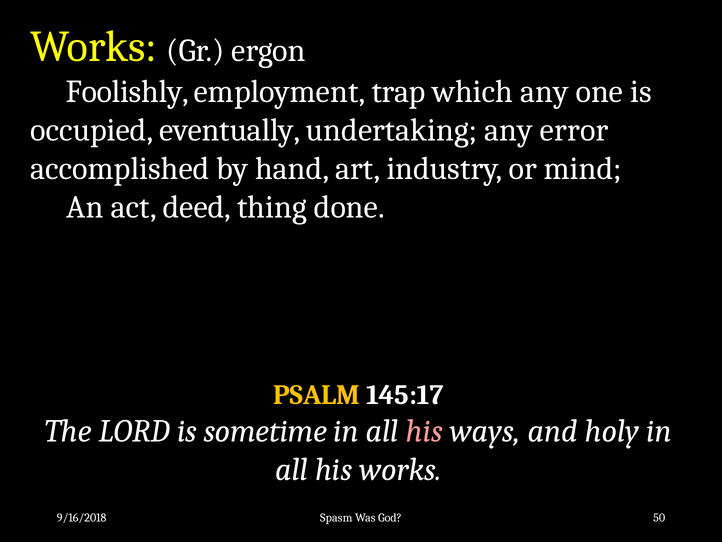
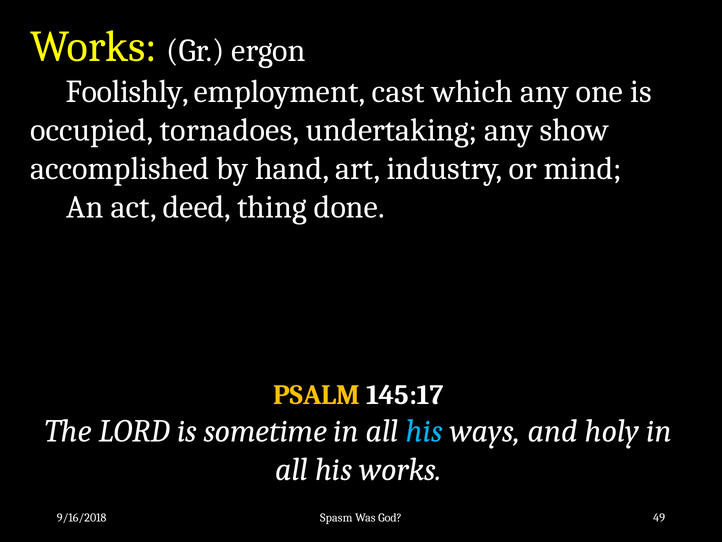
trap: trap -> cast
eventually: eventually -> tornadoes
error: error -> show
his at (424, 431) colour: pink -> light blue
50: 50 -> 49
